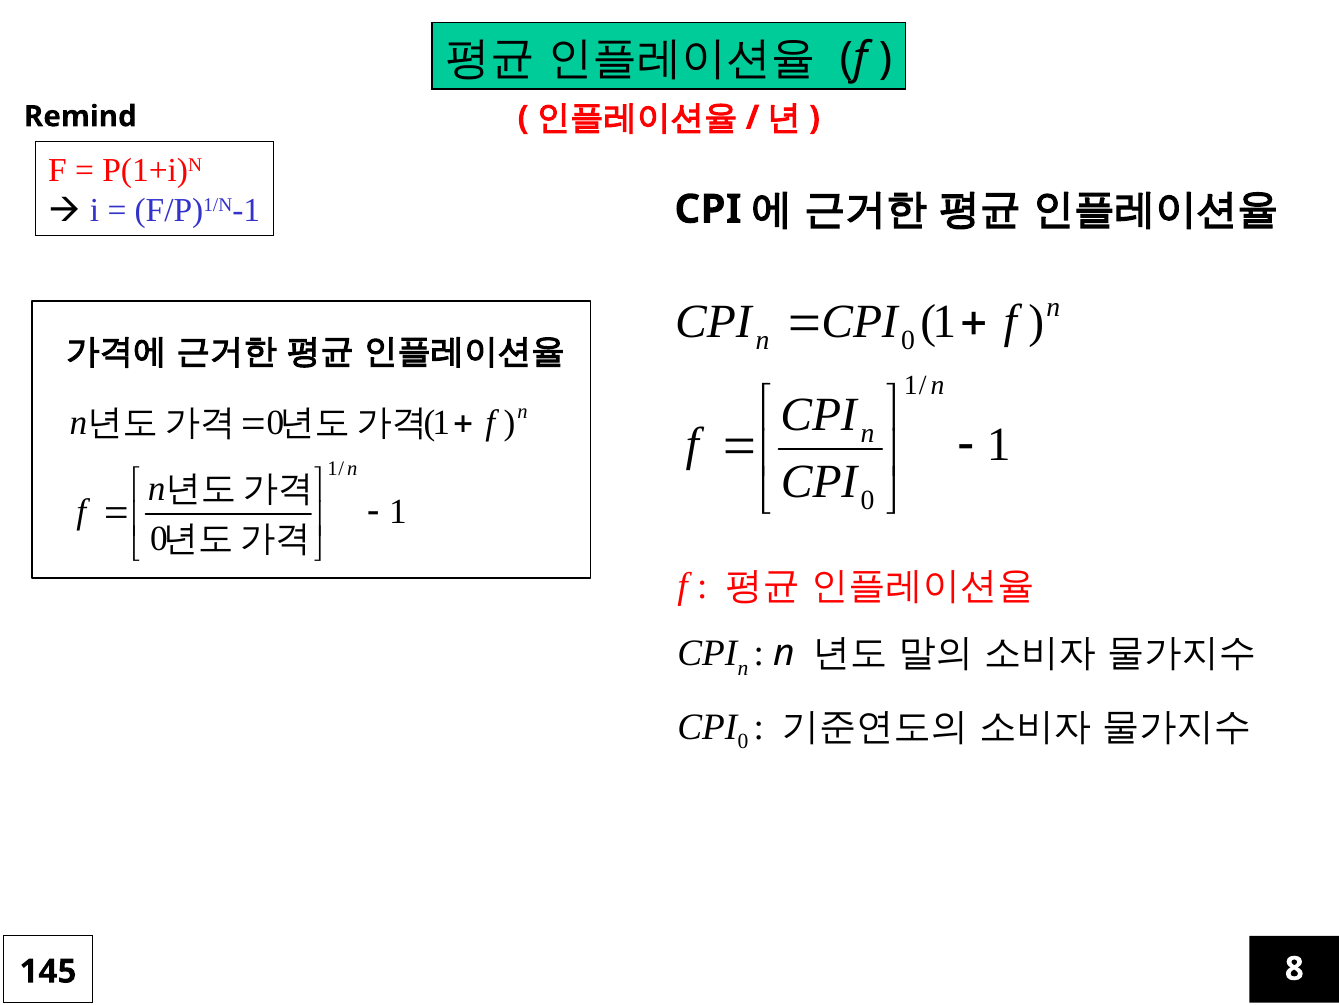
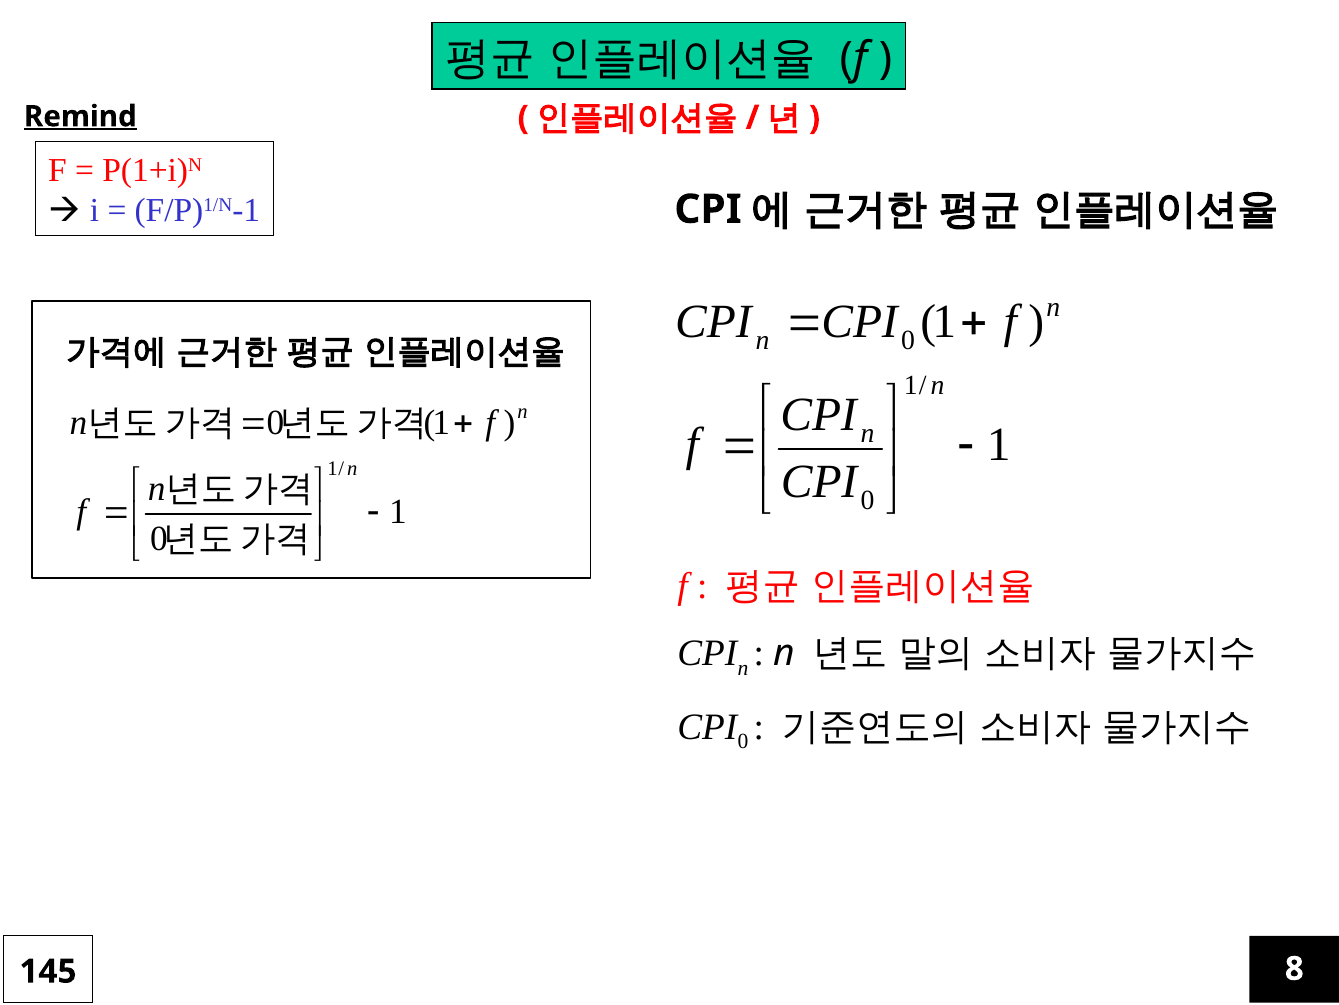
Remind underline: none -> present
